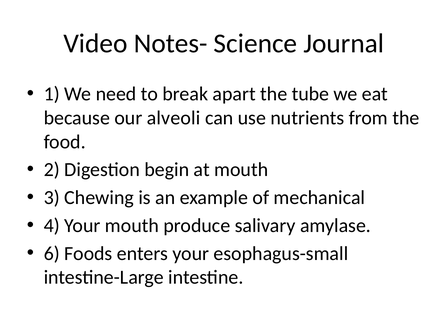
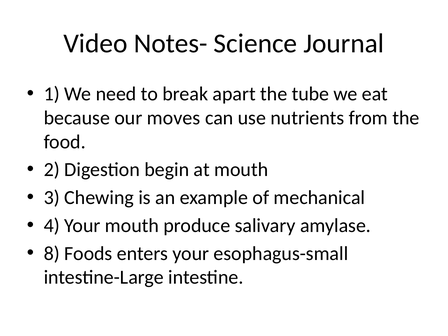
alveoli: alveoli -> moves
6: 6 -> 8
